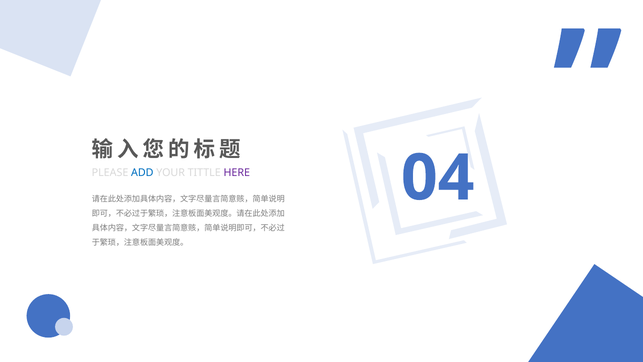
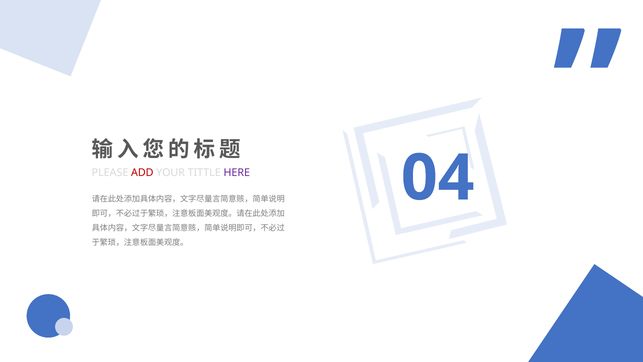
ADD colour: blue -> red
